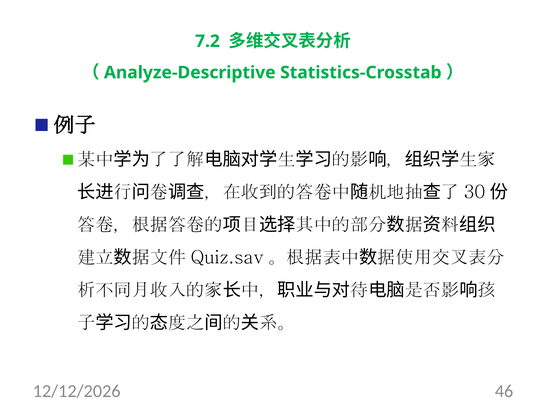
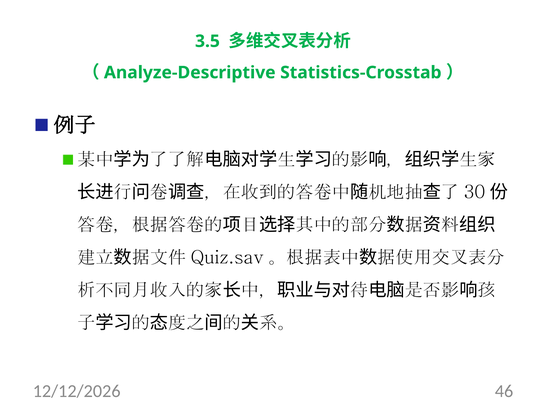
7.2: 7.2 -> 3.5
